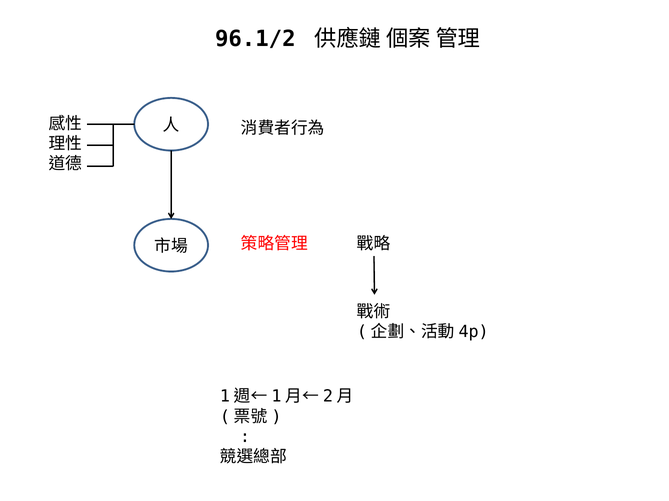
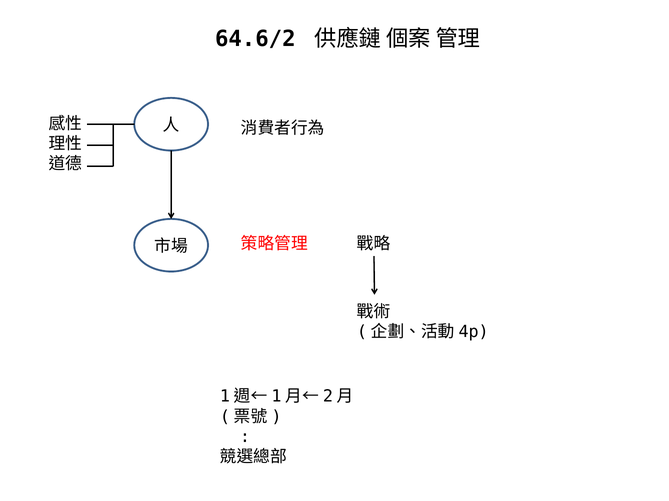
96.1/2: 96.1/2 -> 64.6/2
